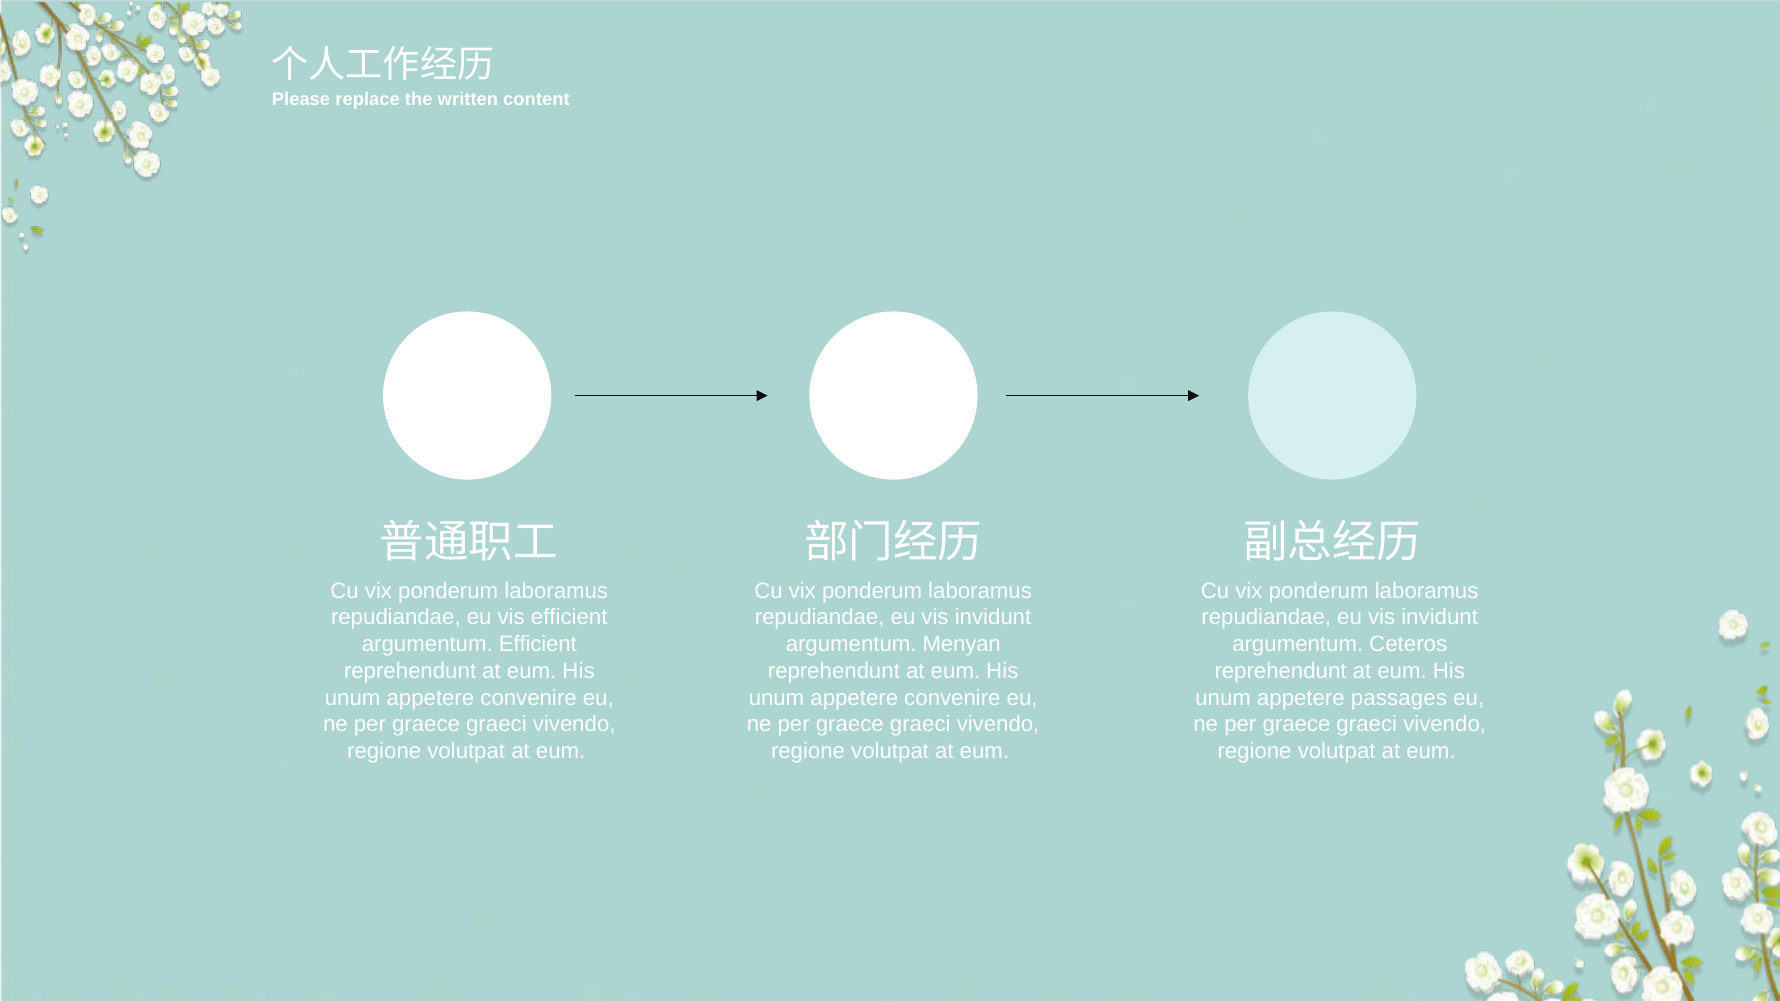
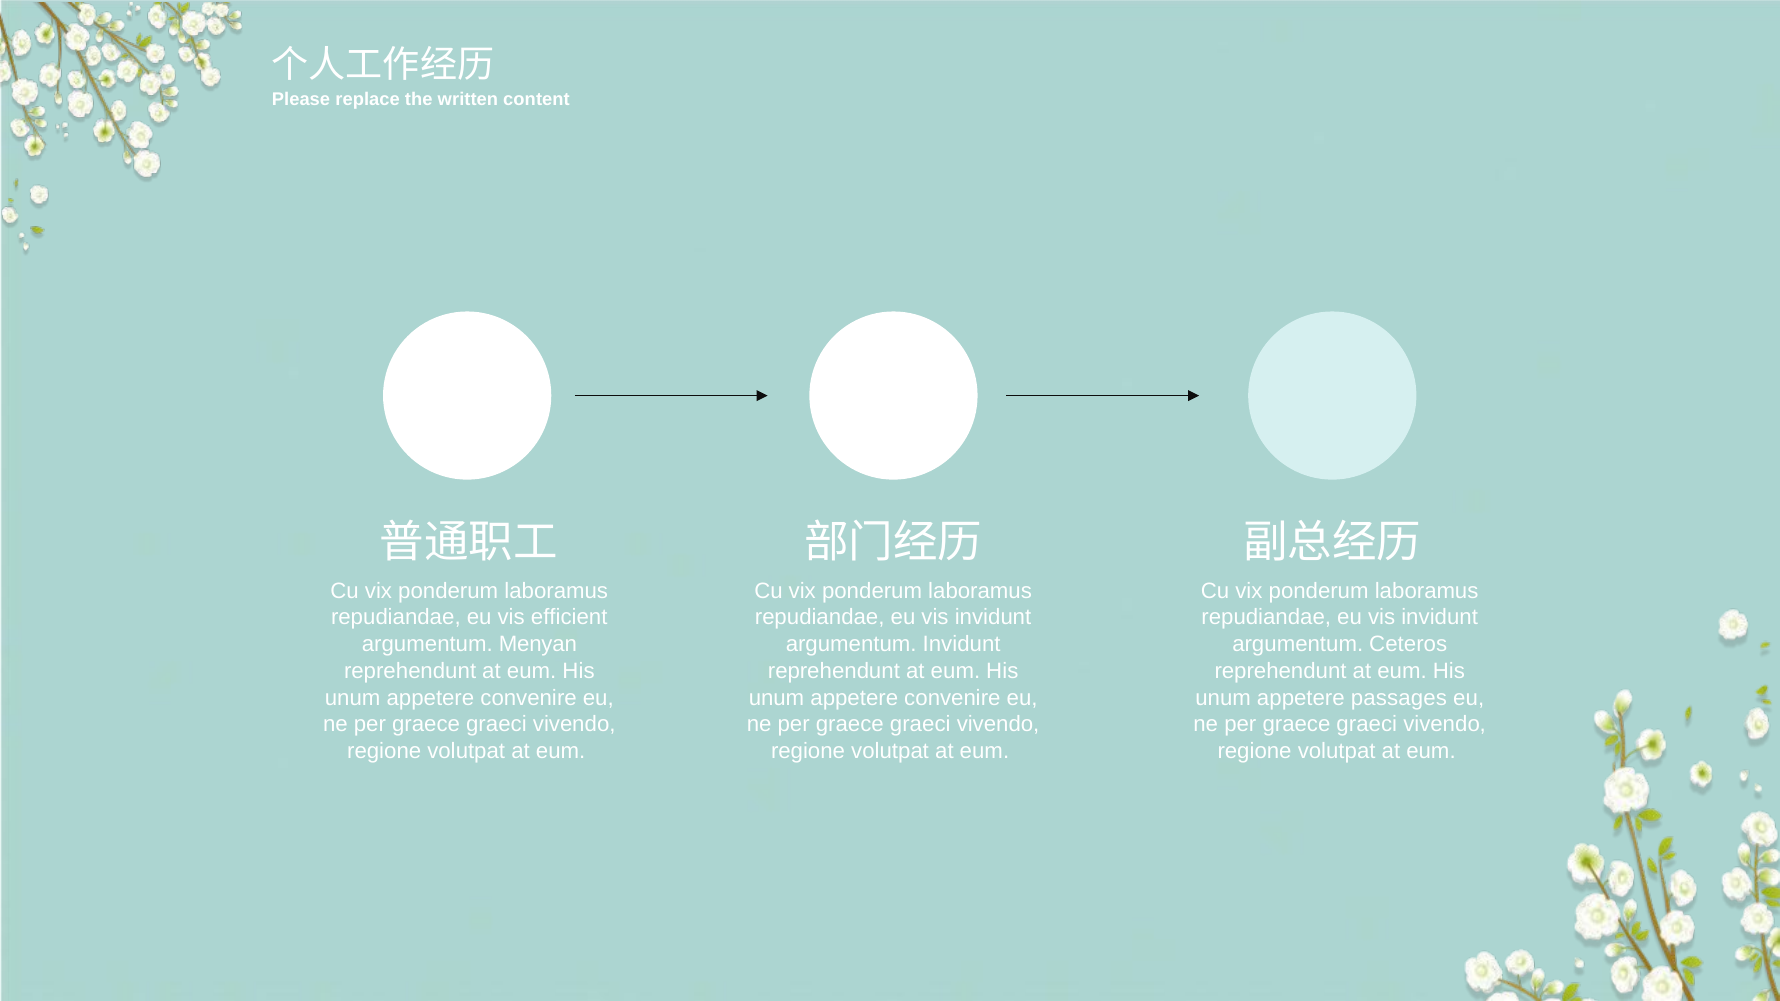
argumentum Efficient: Efficient -> Menyan
argumentum Menyan: Menyan -> Invidunt
